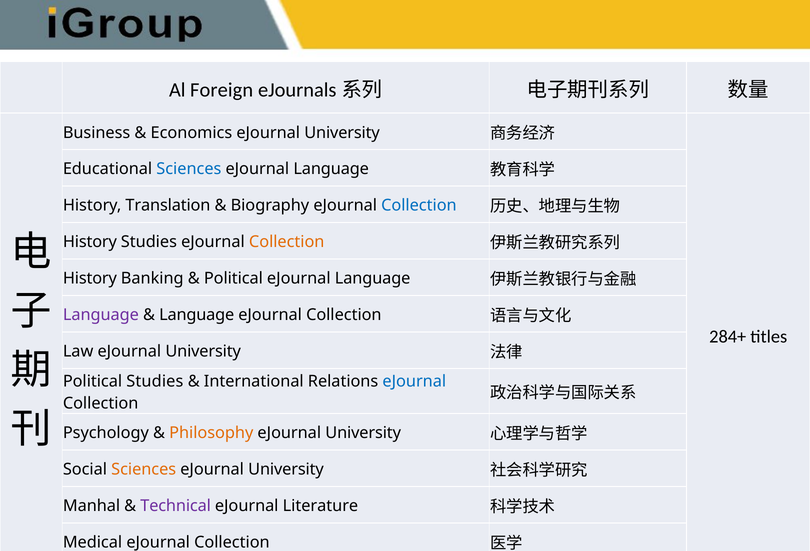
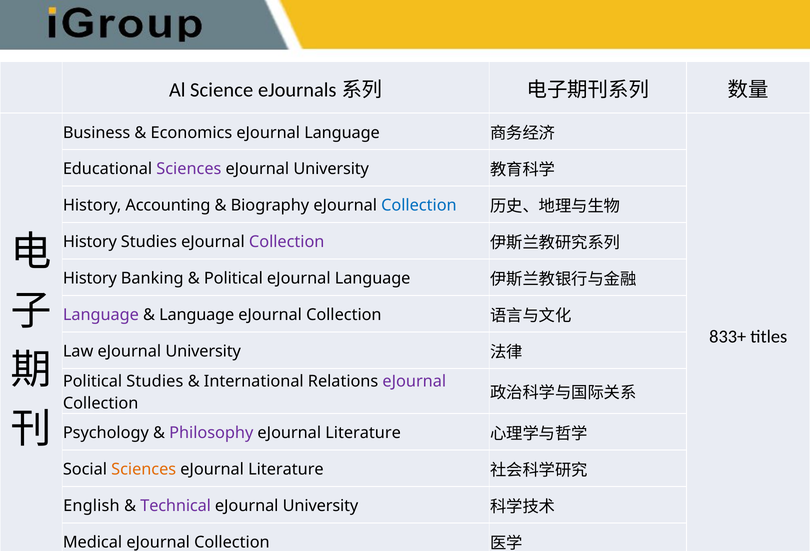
Foreign: Foreign -> Science
Economics eJournal University: University -> Language
Sciences at (189, 169) colour: blue -> purple
Language at (331, 169): Language -> University
Translation: Translation -> Accounting
Collection at (287, 242) colour: orange -> purple
284+: 284+ -> 833+
eJournal at (414, 381) colour: blue -> purple
Philosophy colour: orange -> purple
University at (363, 433): University -> Literature
University at (286, 470): University -> Literature
Manhal: Manhal -> English
Literature at (320, 506): Literature -> University
